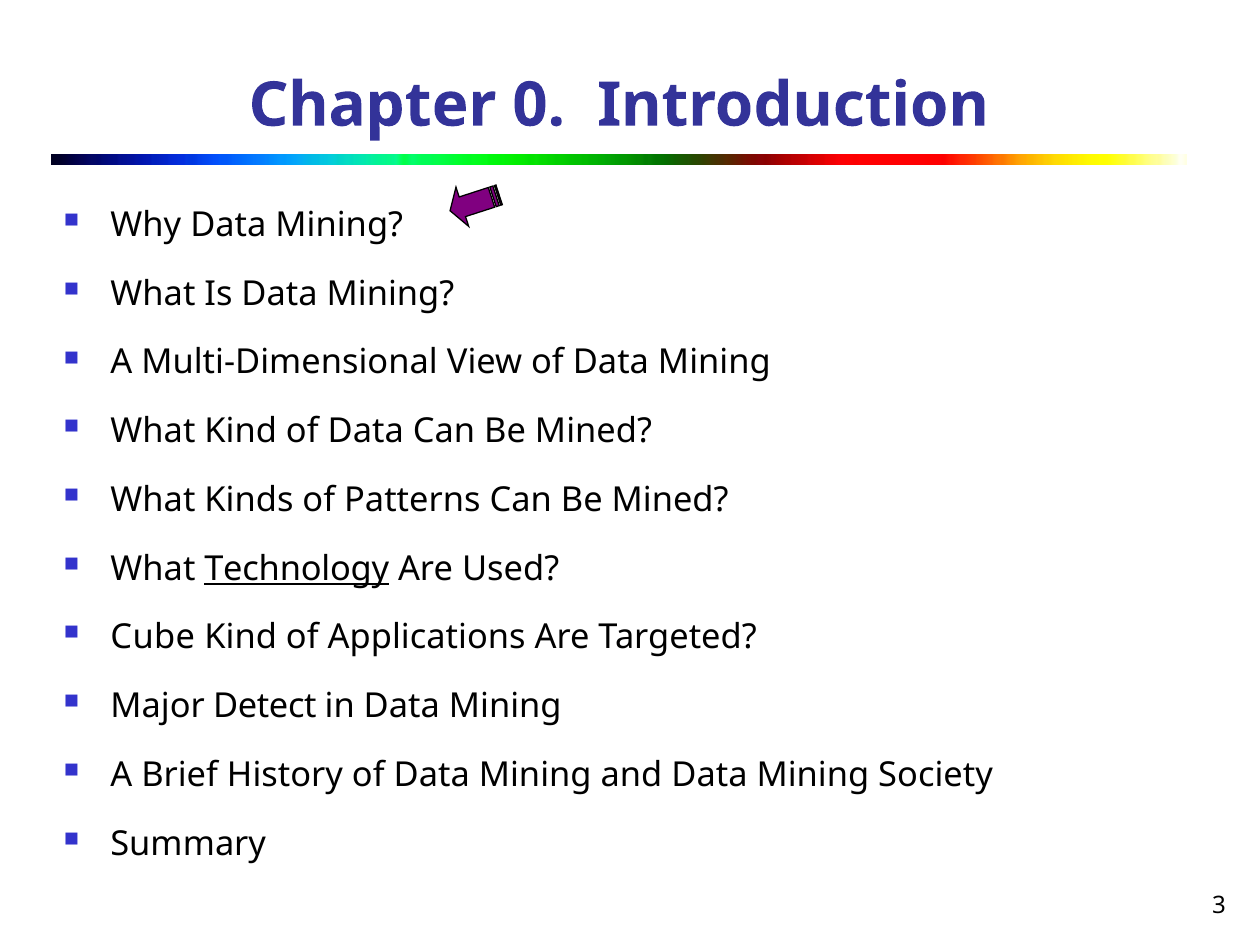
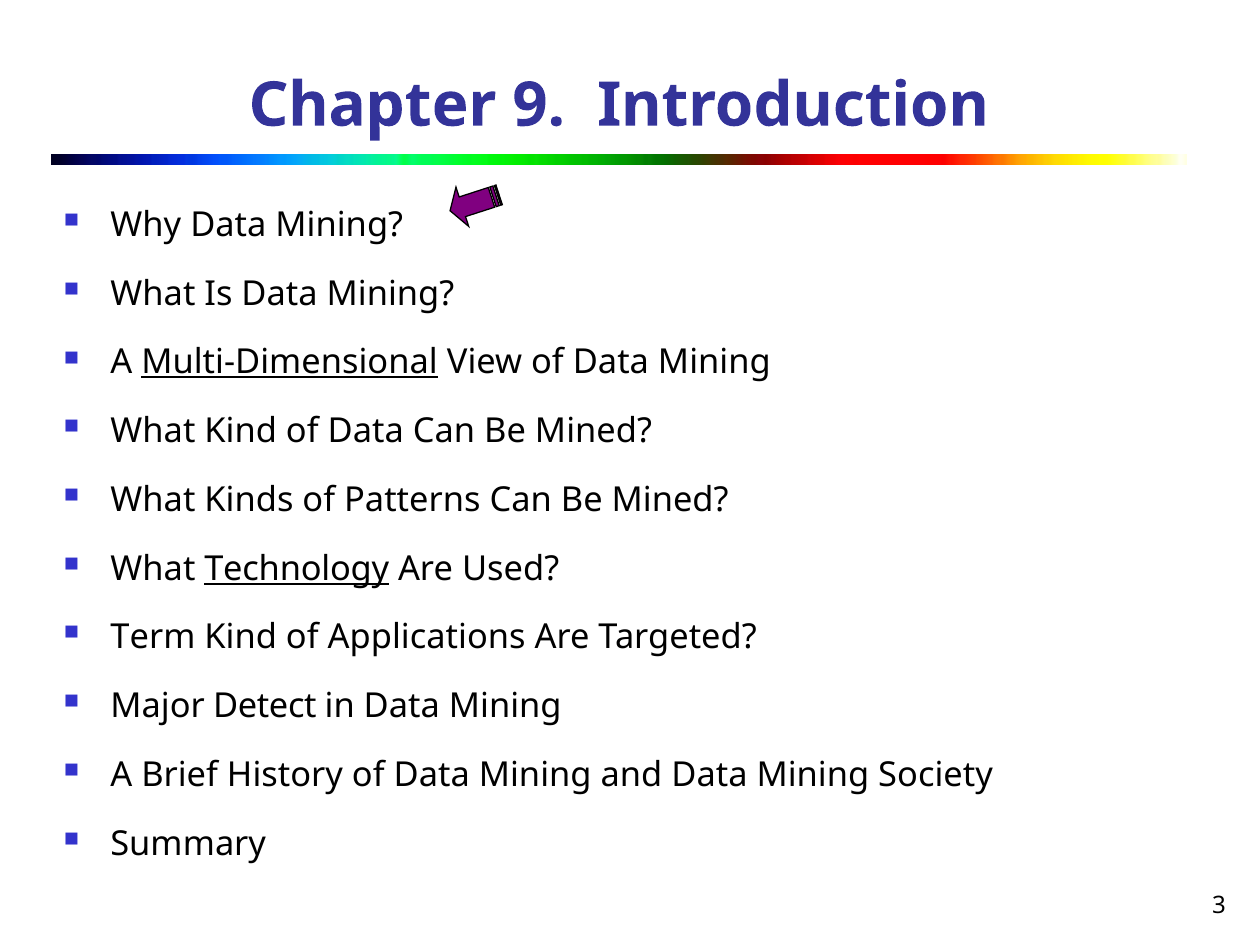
0: 0 -> 9
Multi-Dimensional underline: none -> present
Cube: Cube -> Term
